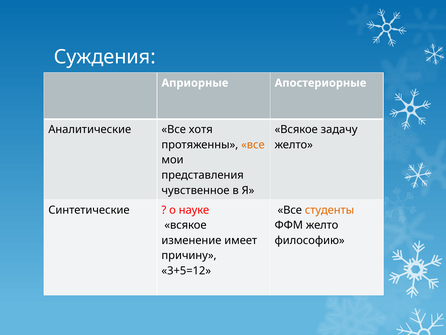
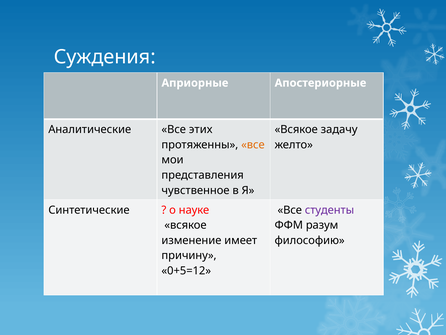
хотя: хотя -> этих
студенты colour: orange -> purple
ФФМ желто: желто -> разум
3+5=12: 3+5=12 -> 0+5=12
